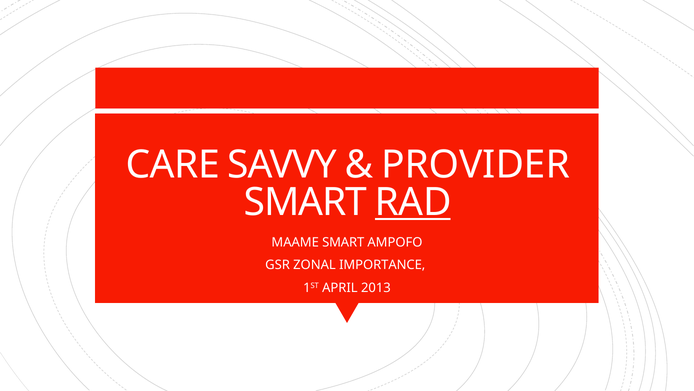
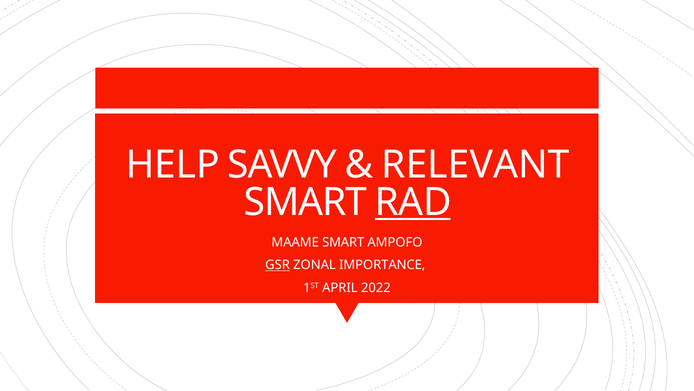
CARE: CARE -> HELP
PROVIDER: PROVIDER -> RELEVANT
GSR underline: none -> present
2013: 2013 -> 2022
